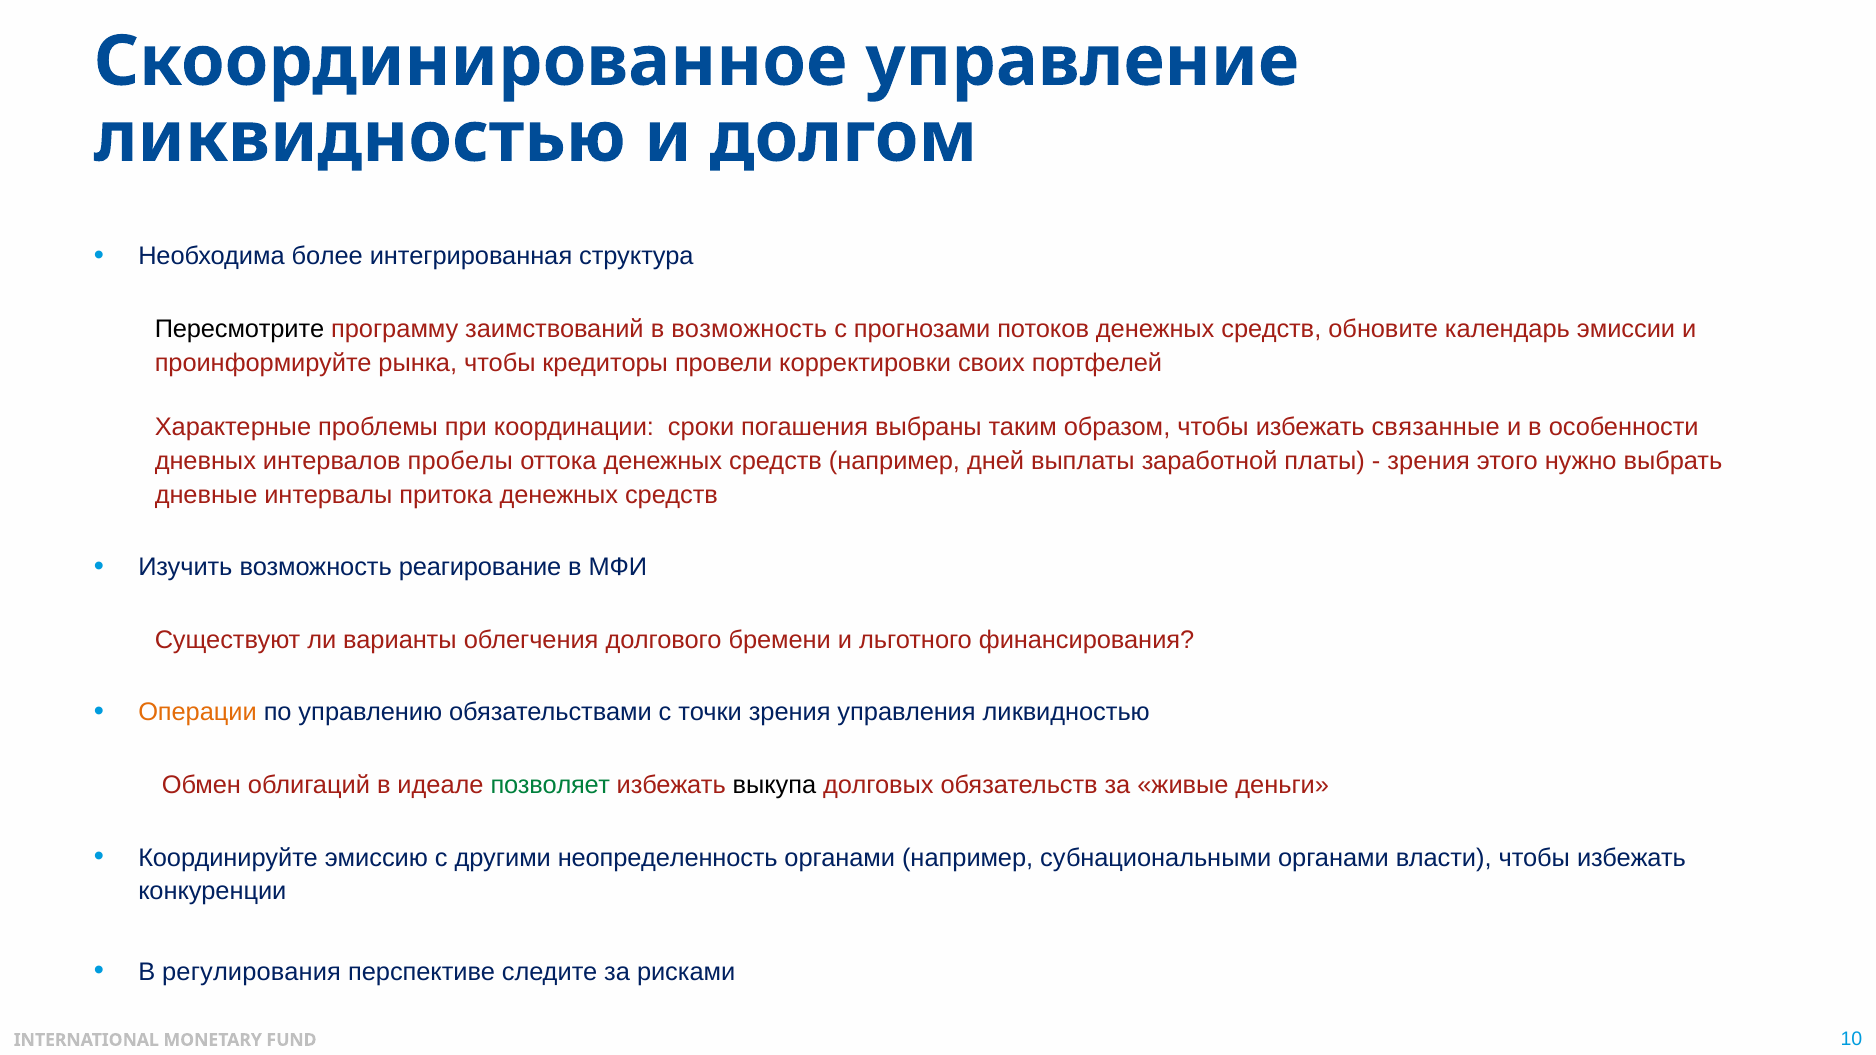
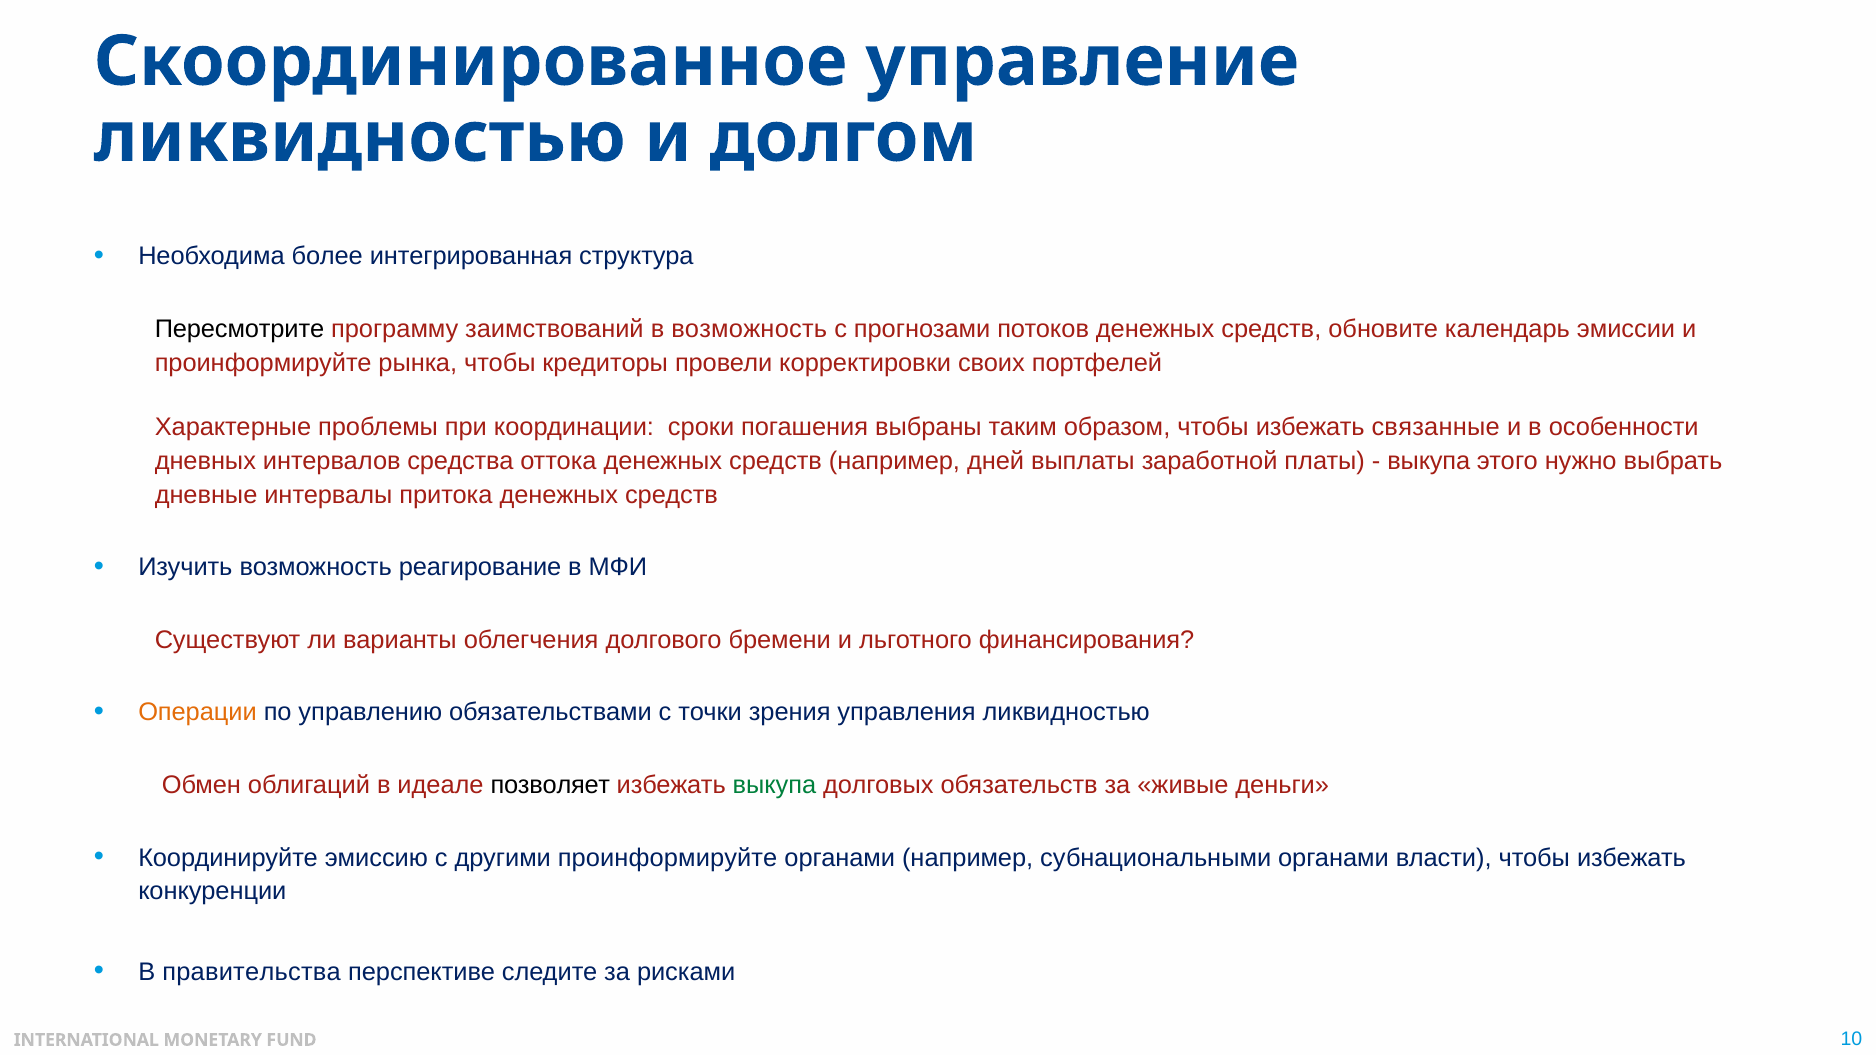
пробелы: пробелы -> средства
зрения at (1429, 461): зрения -> выкупа
позволяет colour: green -> black
выкупа at (774, 785) colour: black -> green
другими неопределенность: неопределенность -> проинформируйте
регулирования: регулирования -> правительства
